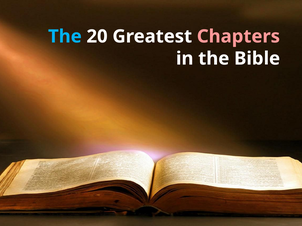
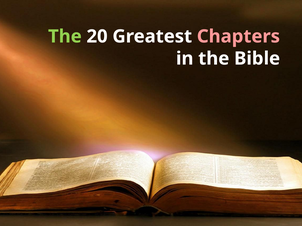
The at (65, 36) colour: light blue -> light green
